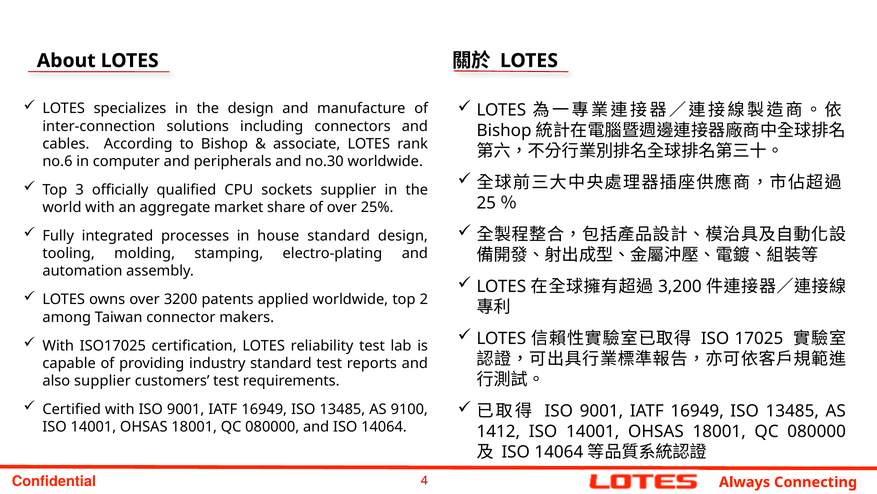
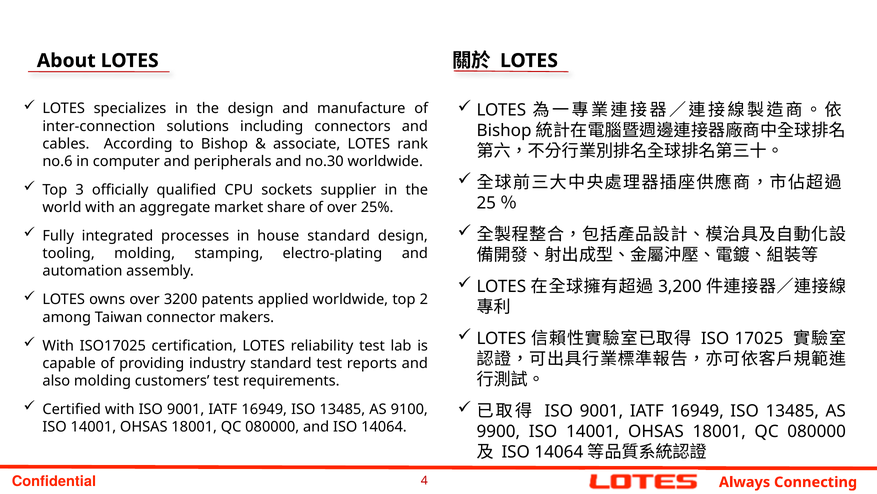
also supplier: supplier -> molding
1412: 1412 -> 9900
